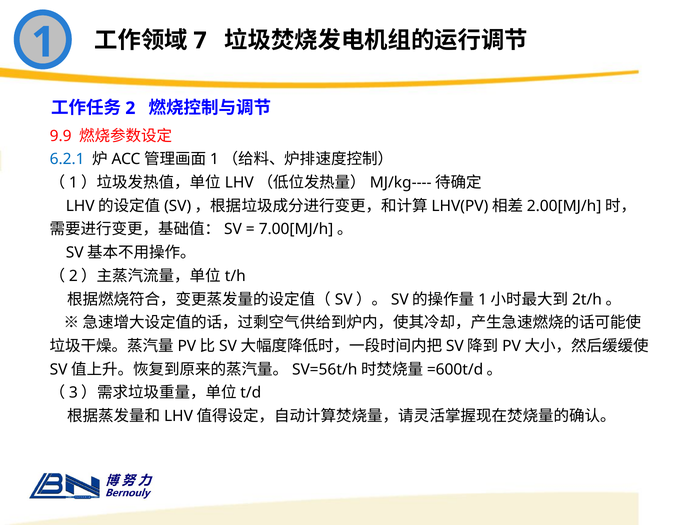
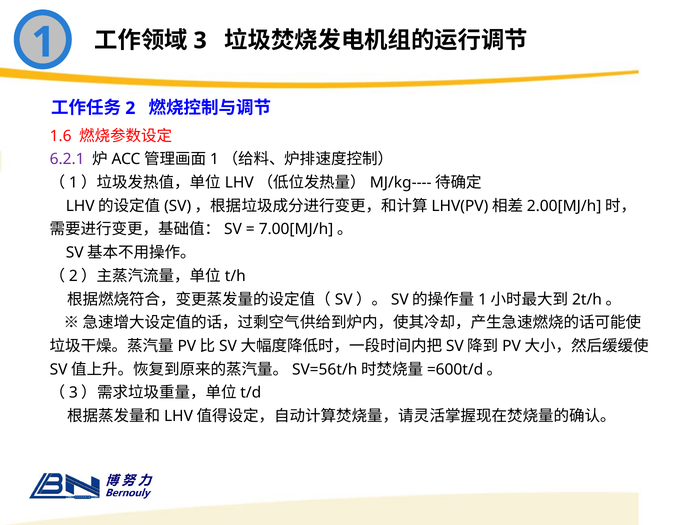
7: 7 -> 3
9.9: 9.9 -> 1.6
6.2.1 colour: blue -> purple
